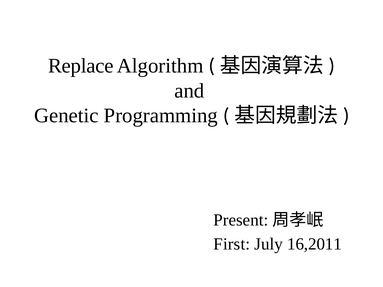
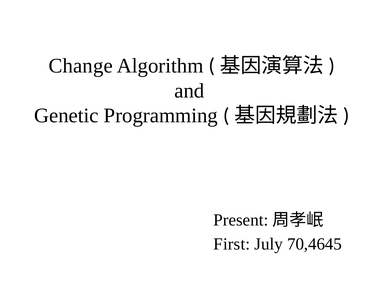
Replace: Replace -> Change
16,2011: 16,2011 -> 70,4645
